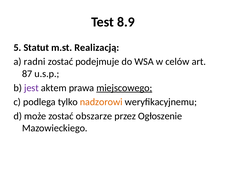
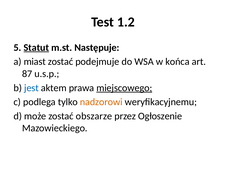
8.9: 8.9 -> 1.2
Statut underline: none -> present
Realizacją: Realizacją -> Następuje
radni: radni -> miast
celów: celów -> końca
jest colour: purple -> blue
